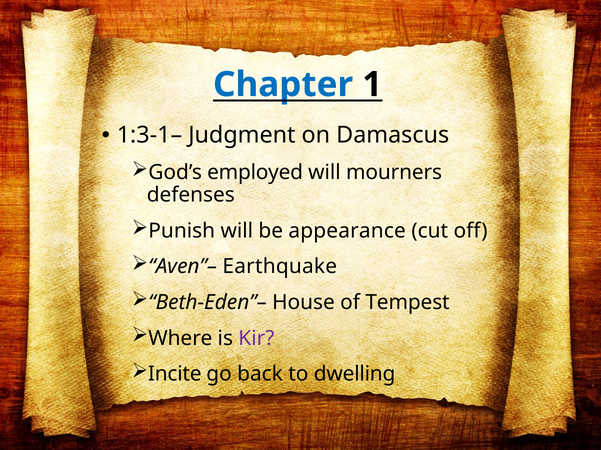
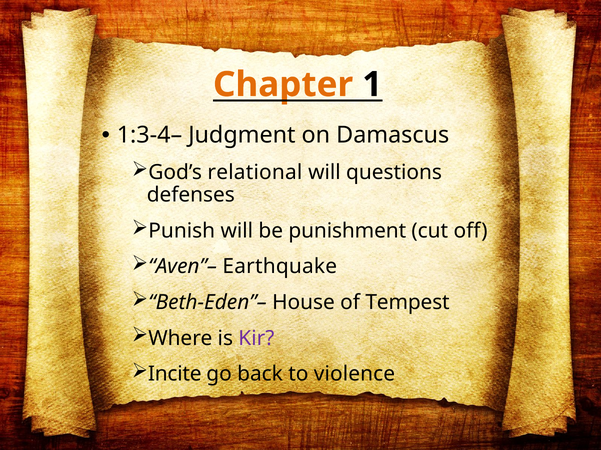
Chapter colour: blue -> orange
1:3-1–: 1:3-1– -> 1:3-4–
employed: employed -> relational
mourners: mourners -> questions
appearance: appearance -> punishment
dwelling: dwelling -> violence
